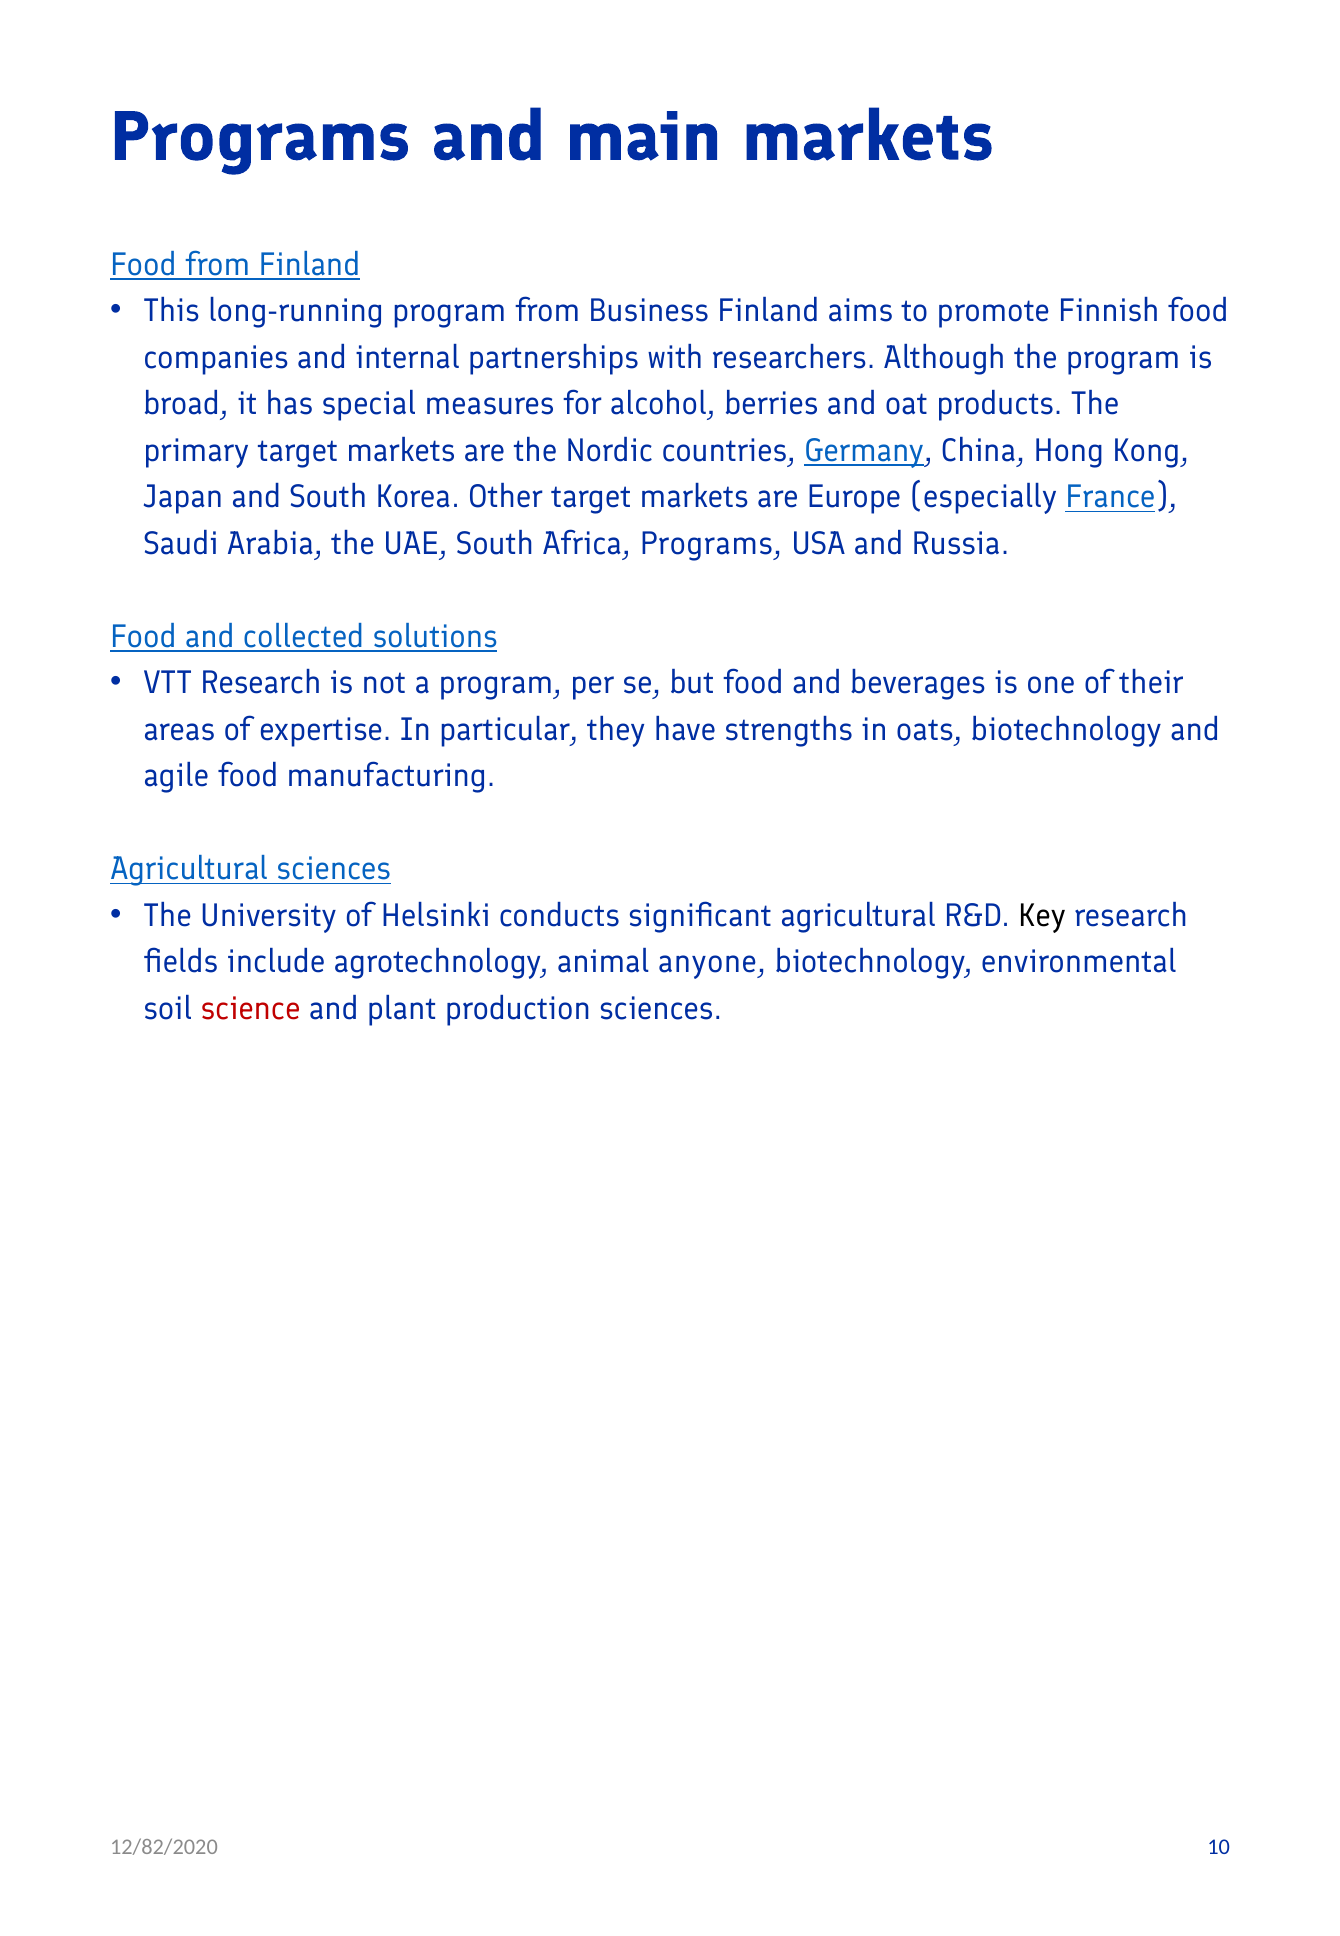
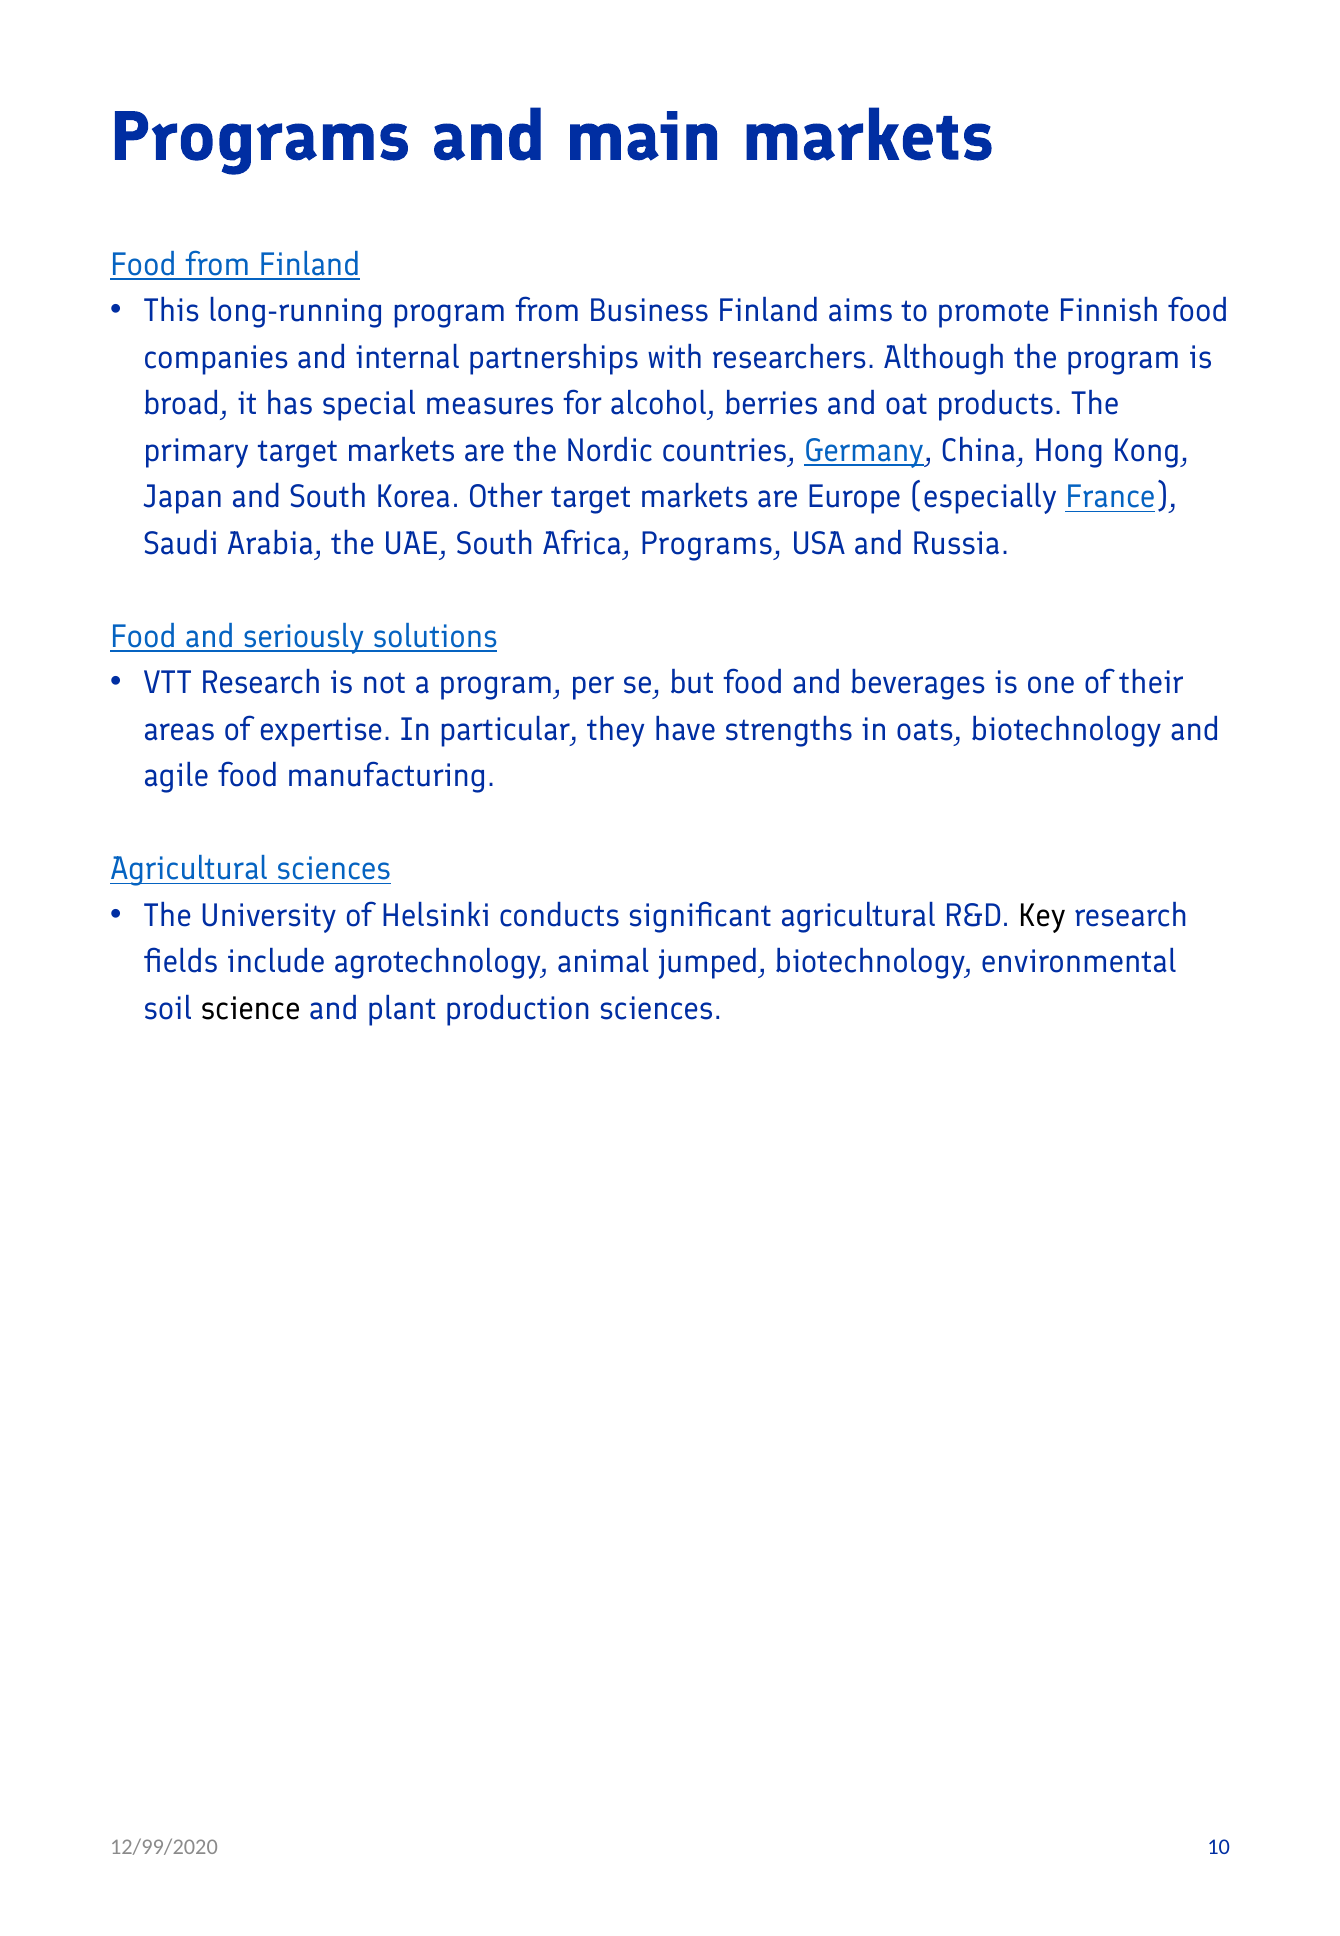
collected: collected -> seriously
anyone: anyone -> jumped
science colour: red -> black
12/82/2020: 12/82/2020 -> 12/99/2020
